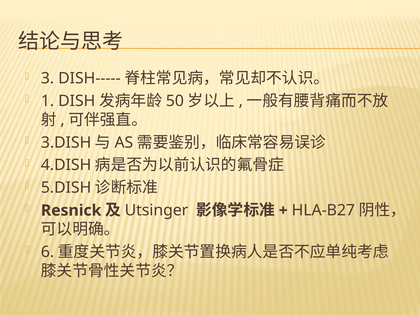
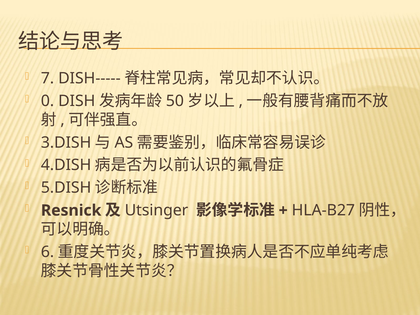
3: 3 -> 7
1: 1 -> 0
